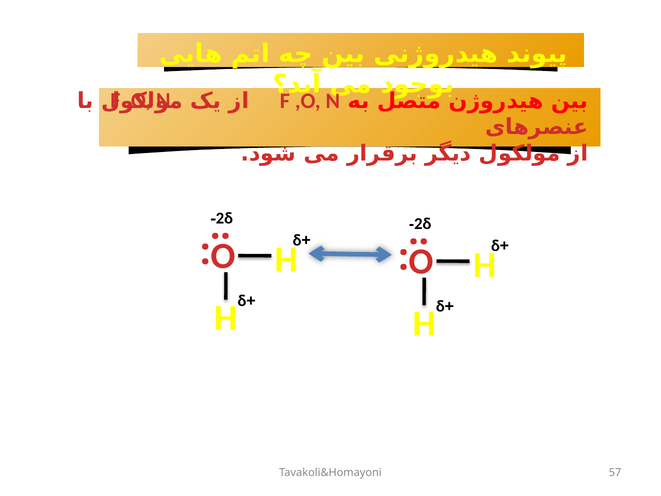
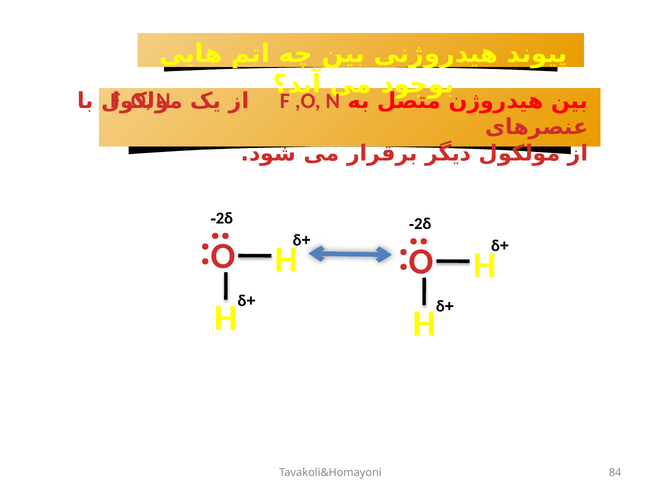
57: 57 -> 84
